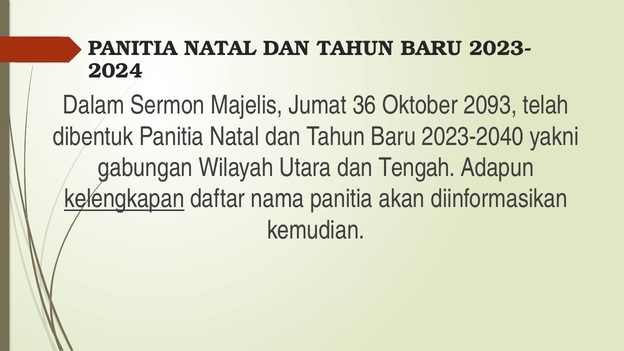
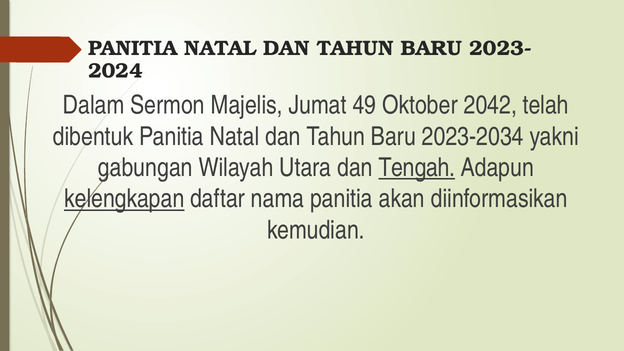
36: 36 -> 49
2093: 2093 -> 2042
2023-2040: 2023-2040 -> 2023-2034
Tengah underline: none -> present
